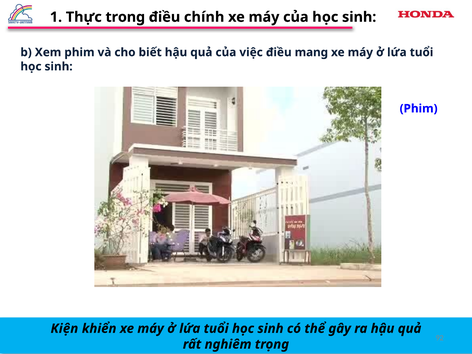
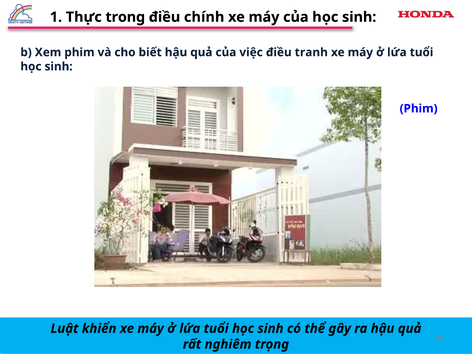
mang: mang -> tranh
Kiện: Kiện -> Luật
